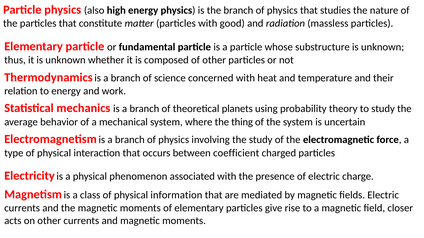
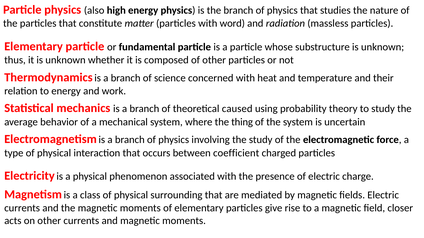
good: good -> word
planets: planets -> caused
information: information -> surrounding
